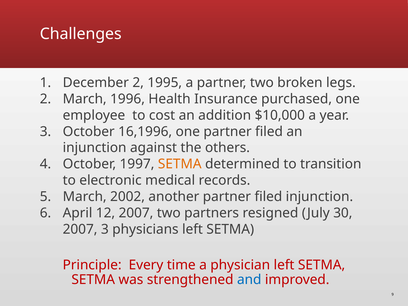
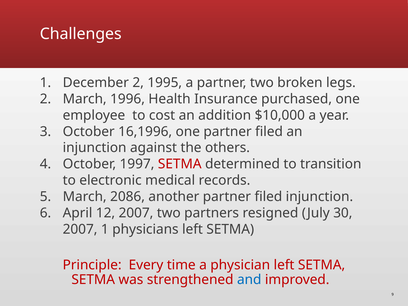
SETMA at (180, 164) colour: orange -> red
2002: 2002 -> 2086
2007 3: 3 -> 1
